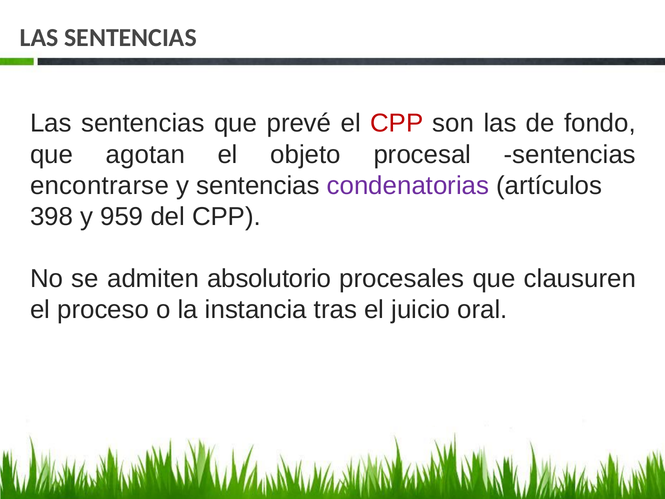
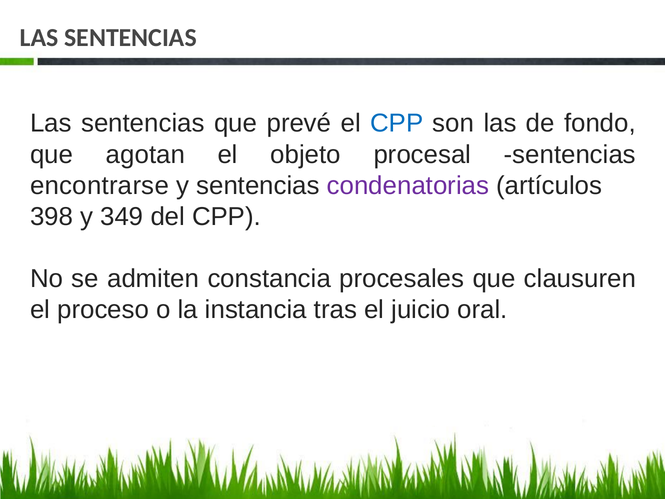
CPP at (397, 123) colour: red -> blue
959: 959 -> 349
absolutorio: absolutorio -> constancia
